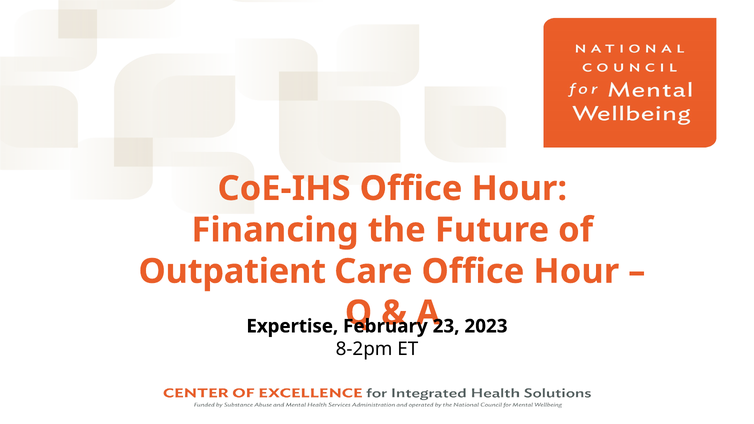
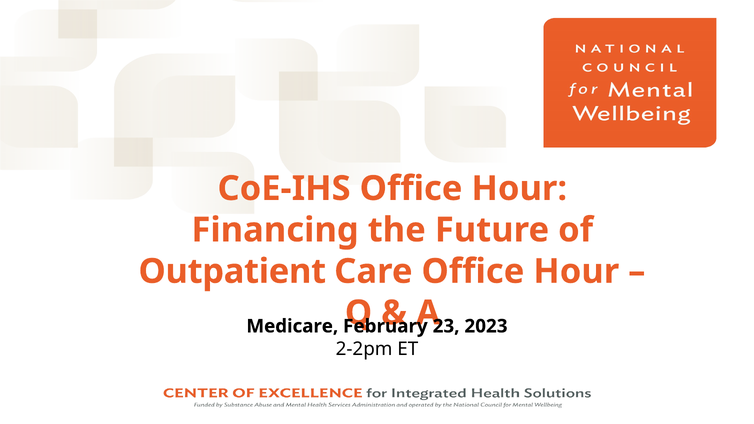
Expertise: Expertise -> Medicare
8-2pm: 8-2pm -> 2-2pm
